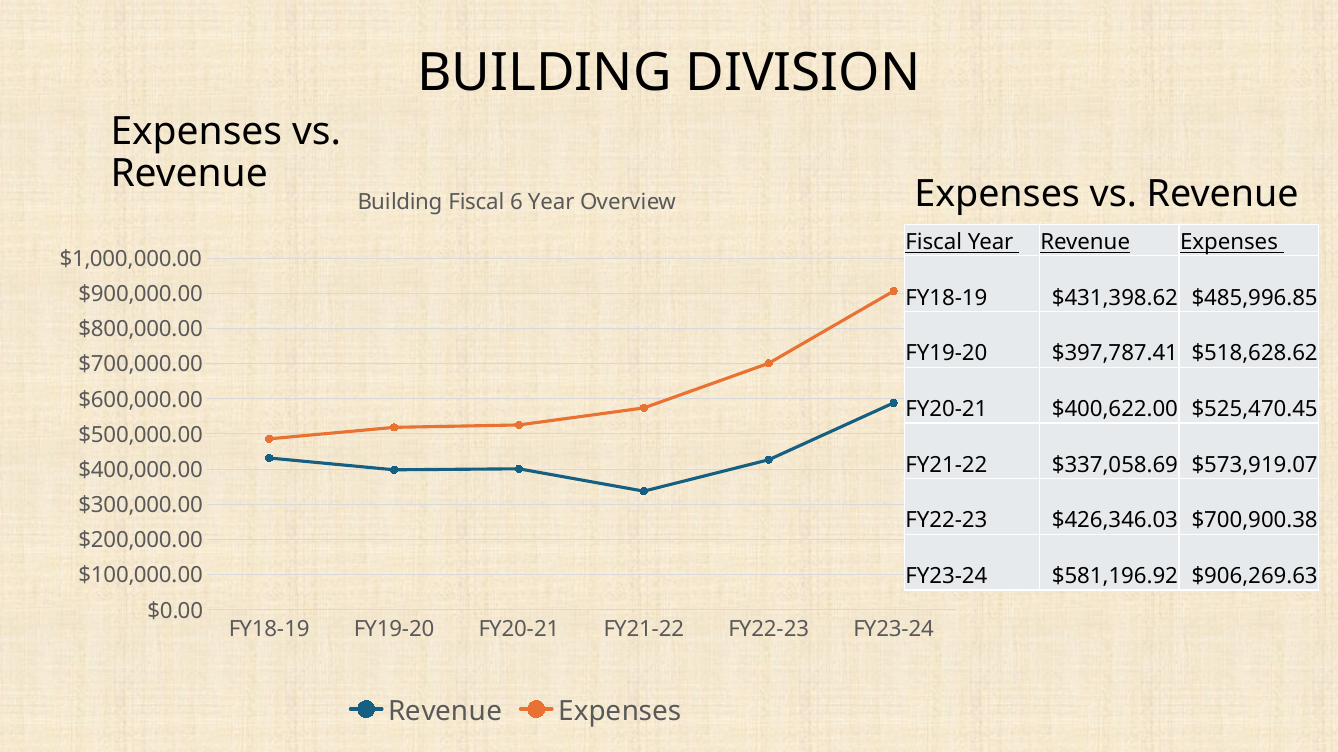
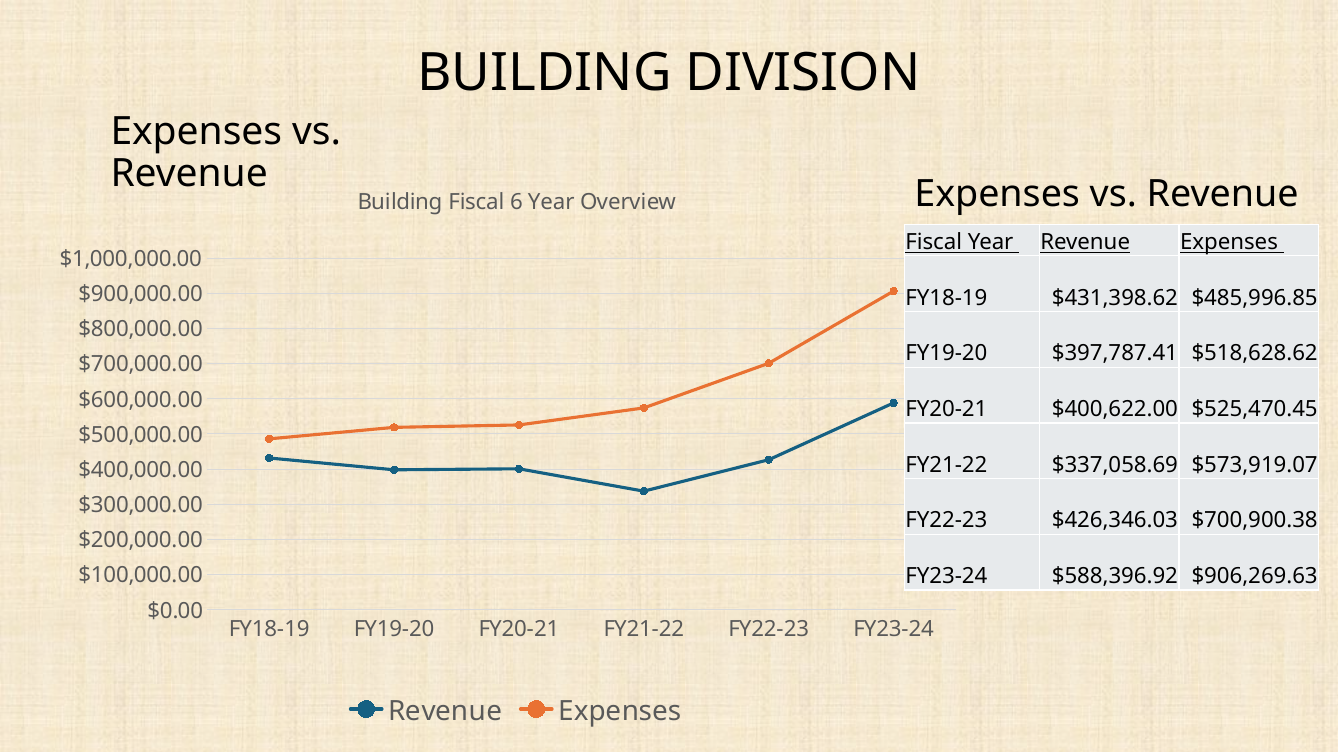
$581,196.92: $581,196.92 -> $588,396.92
